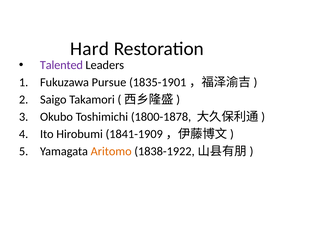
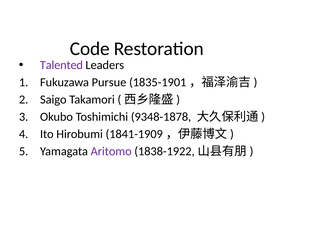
Hard: Hard -> Code
1800-1878: 1800-1878 -> 9348-1878
Aritomo colour: orange -> purple
